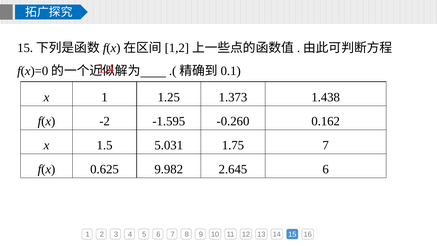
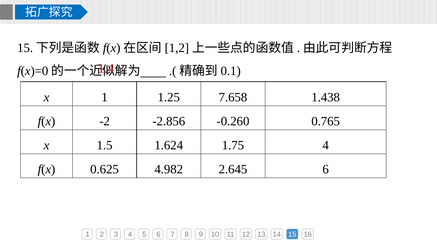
1.373: 1.373 -> 7.658
-1.595: -1.595 -> -2.856
0.162: 0.162 -> 0.765
5.031: 5.031 -> 1.624
1.75 7: 7 -> 4
9.982: 9.982 -> 4.982
